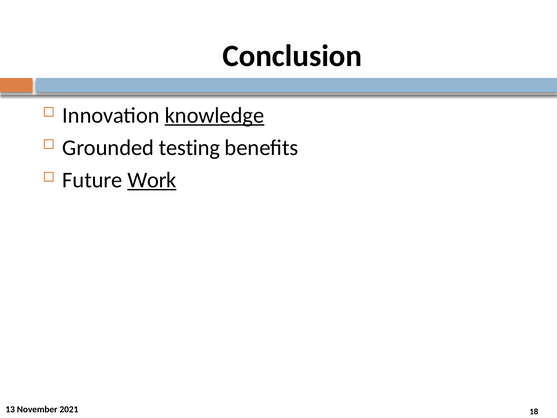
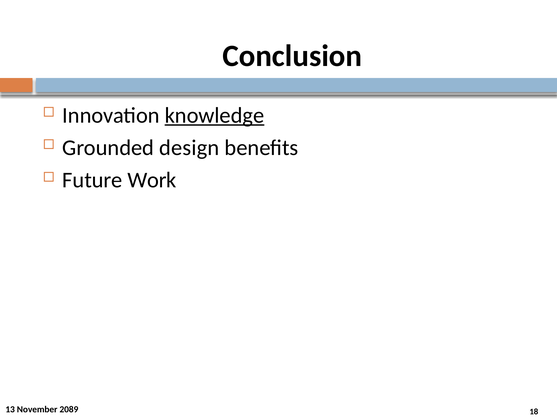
testing: testing -> design
Work underline: present -> none
2021: 2021 -> 2089
